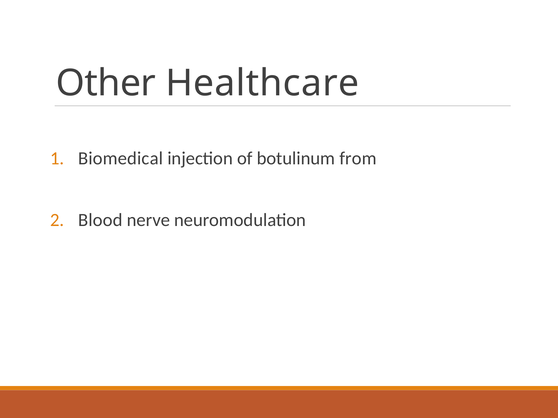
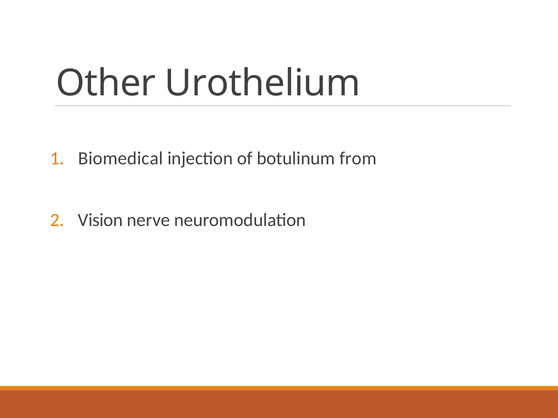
Healthcare: Healthcare -> Urothelium
Blood: Blood -> Vision
